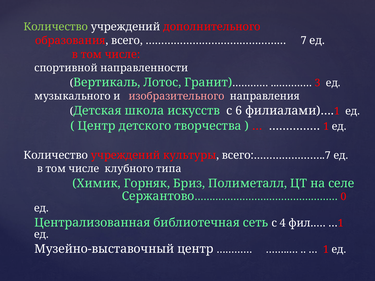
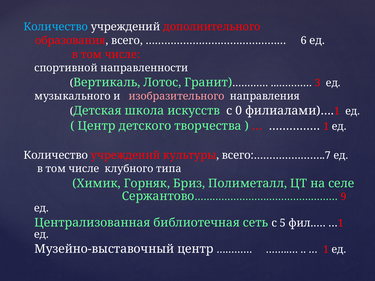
Количество at (56, 27) colour: light green -> light blue
7: 7 -> 6
6: 6 -> 0
0: 0 -> 9
4: 4 -> 5
